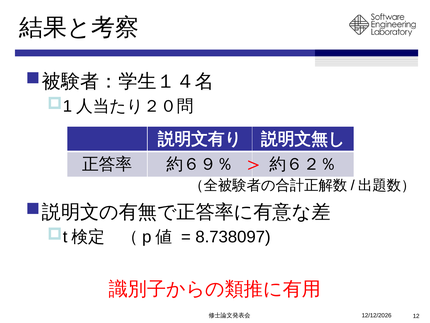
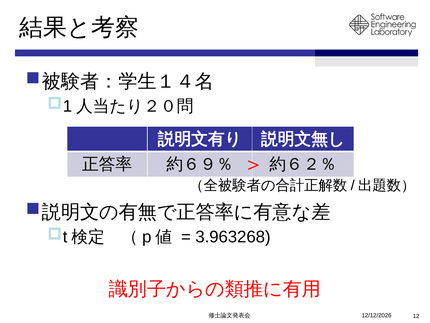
8.738097: 8.738097 -> 3.963268
